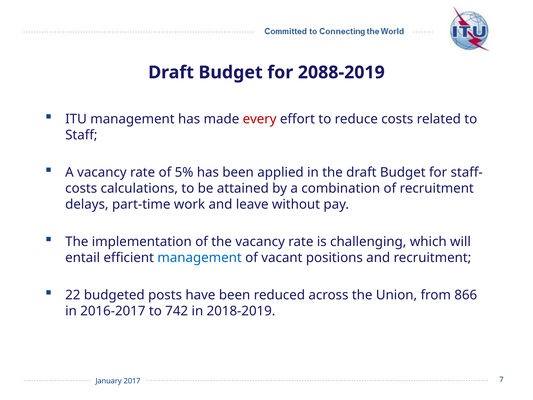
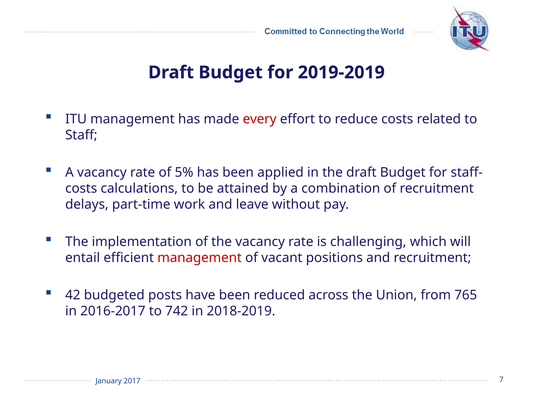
2088-2019: 2088-2019 -> 2019-2019
management at (200, 258) colour: blue -> red
22: 22 -> 42
866: 866 -> 765
